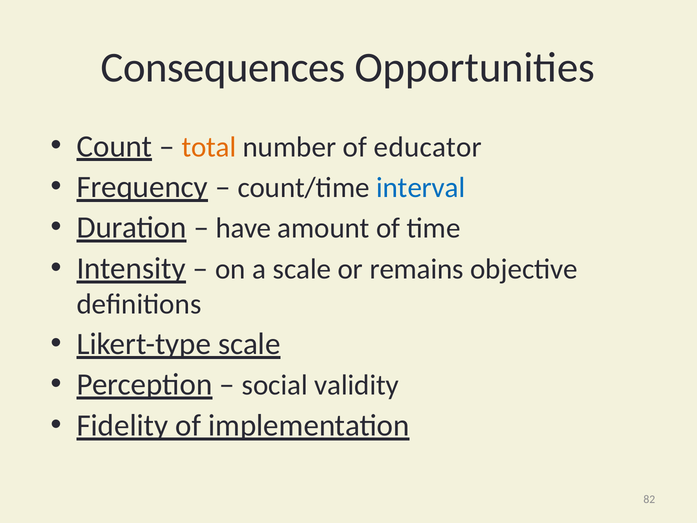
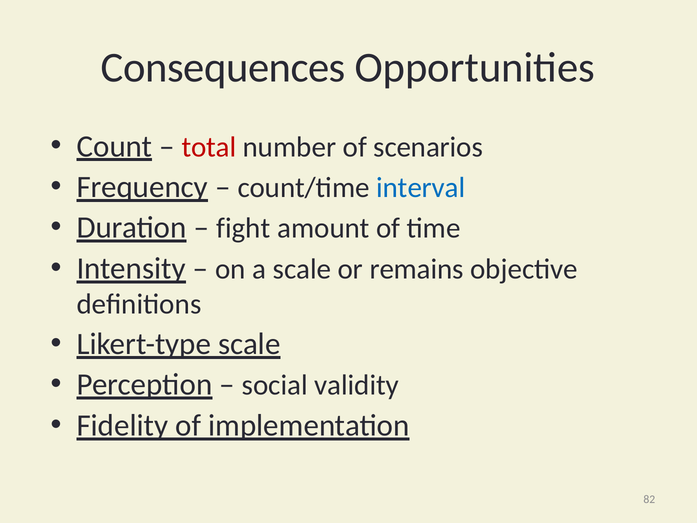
total colour: orange -> red
educator: educator -> scenarios
have: have -> fight
